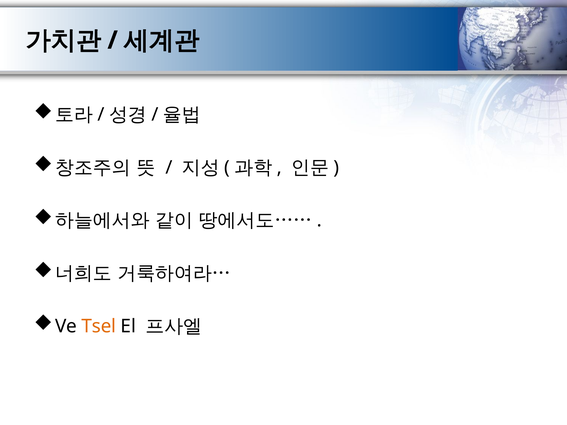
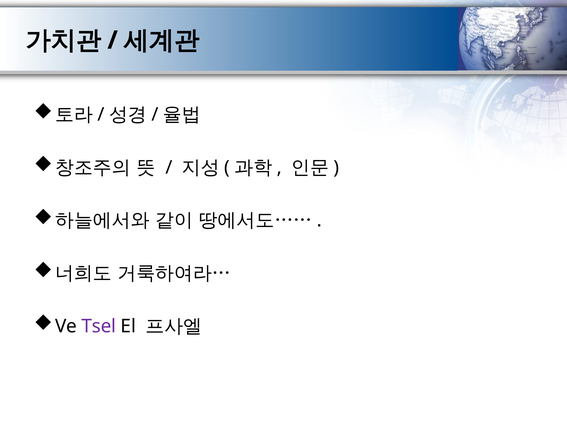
Tsel colour: orange -> purple
